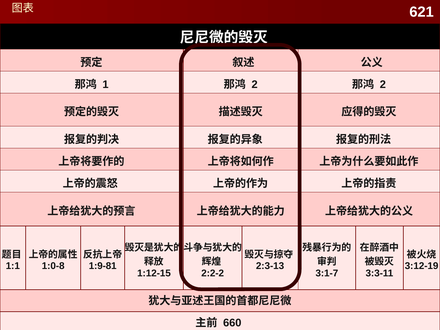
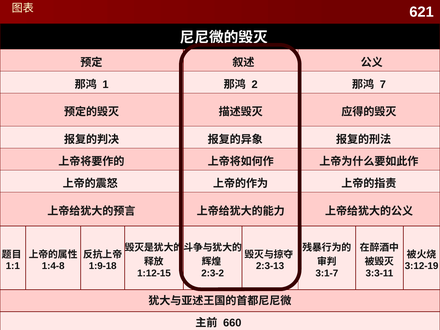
2 at (383, 84): 2 -> 7
1:0-8: 1:0-8 -> 1:4-8
1:9-81: 1:9-81 -> 1:9-18
2:2-2: 2:2-2 -> 2:3-2
